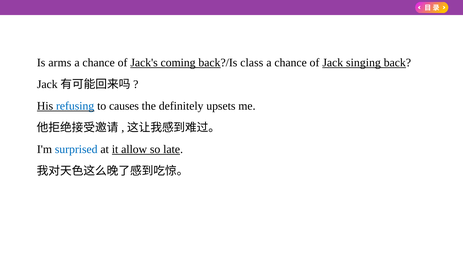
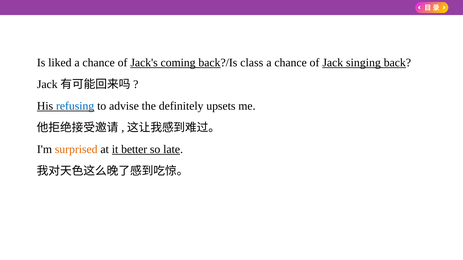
arms: arms -> liked
causes: causes -> advise
surprised colour: blue -> orange
allow: allow -> better
